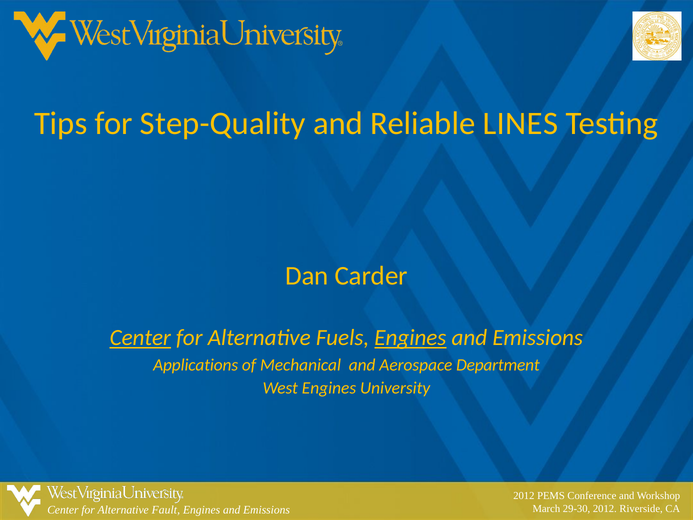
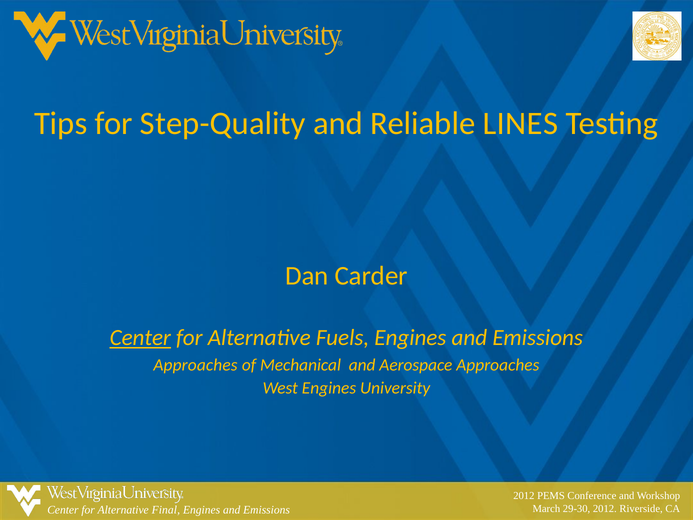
Engines at (410, 338) underline: present -> none
Applications at (196, 365): Applications -> Approaches
Aerospace Department: Department -> Approaches
Fault: Fault -> Final
